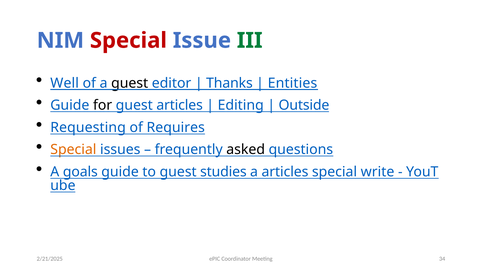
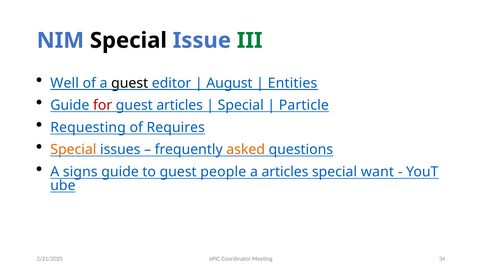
Special at (128, 40) colour: red -> black
Thanks: Thanks -> August
for colour: black -> red
Editing at (241, 105): Editing -> Special
Outside: Outside -> Particle
asked colour: black -> orange
goals: goals -> signs
studies: studies -> people
write: write -> want
